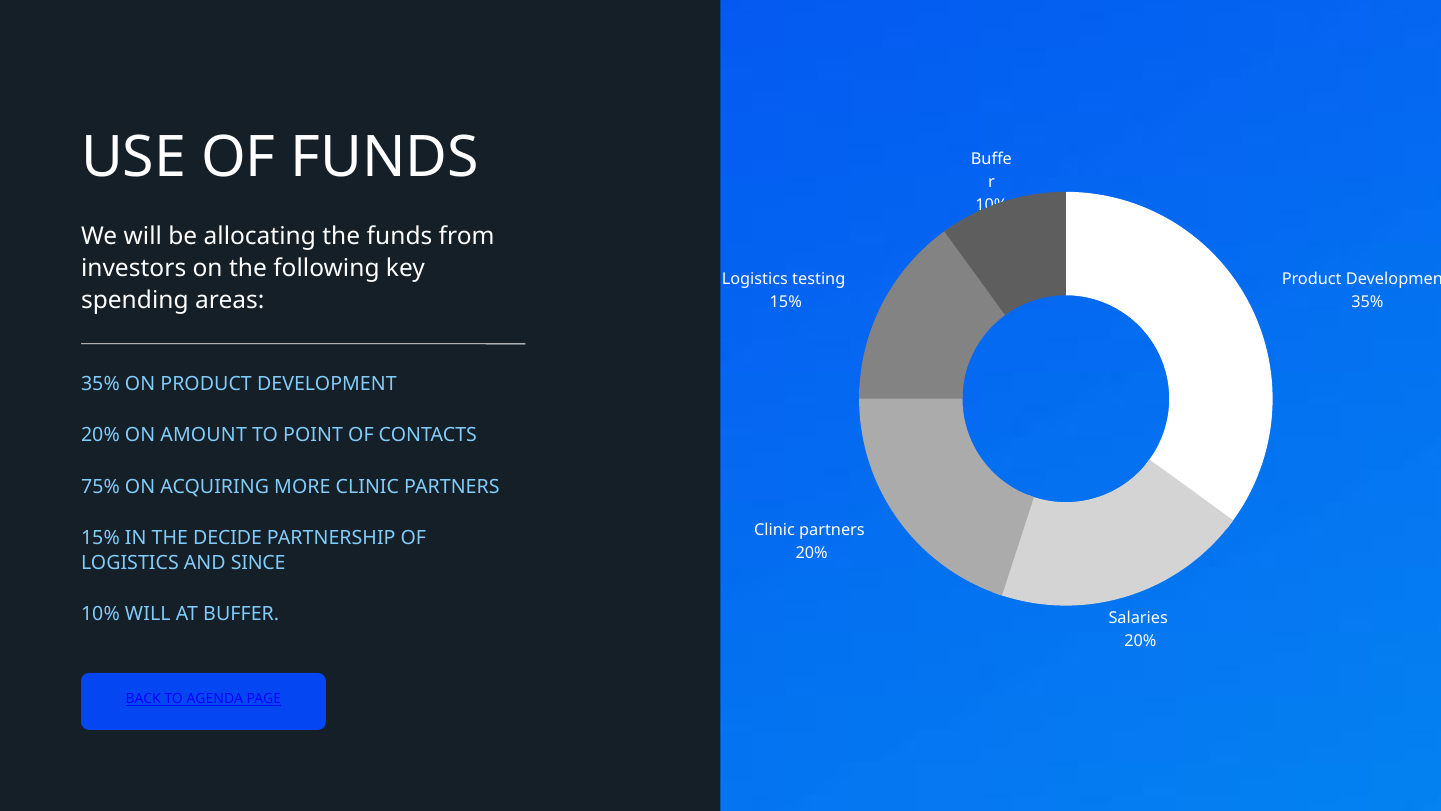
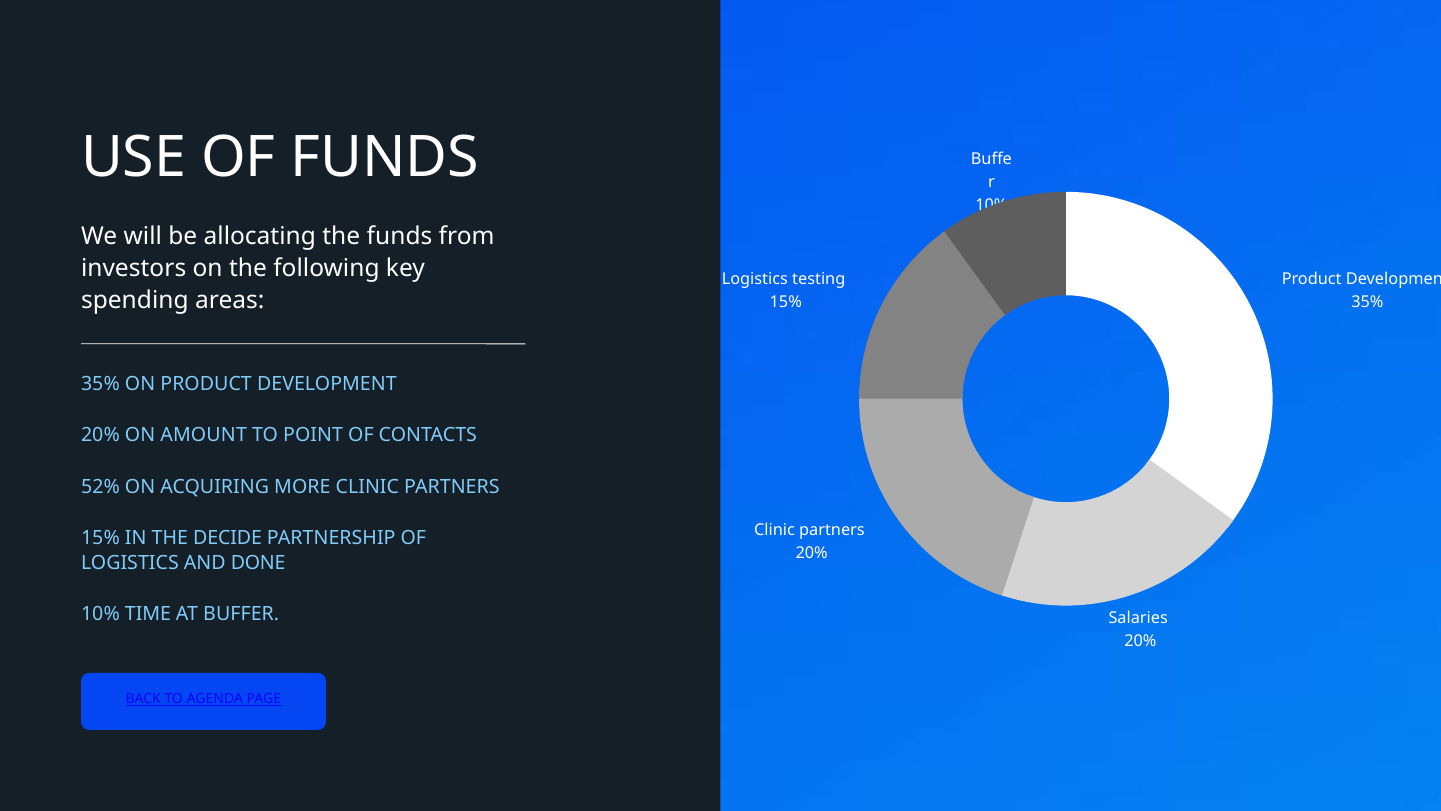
75%: 75% -> 52%
SINCE: SINCE -> DONE
10% WILL: WILL -> TIME
